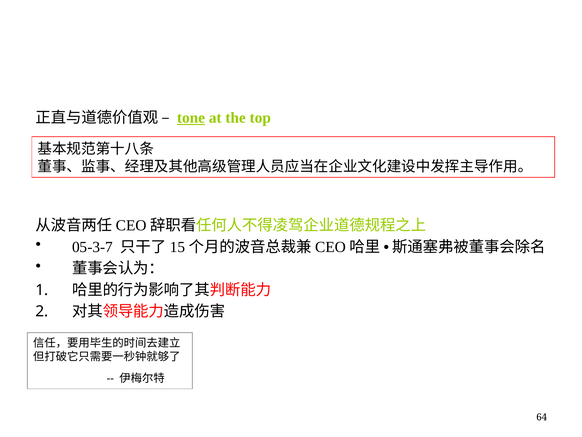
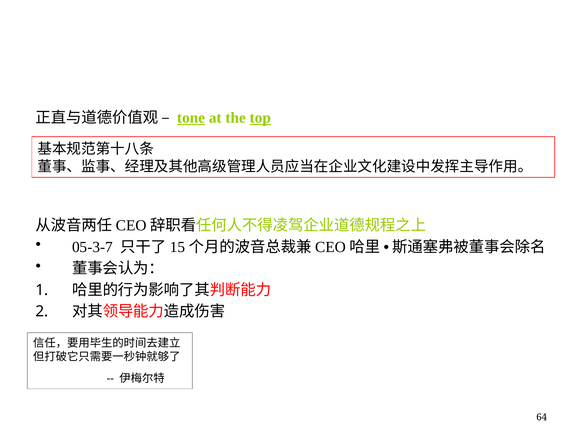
top underline: none -> present
